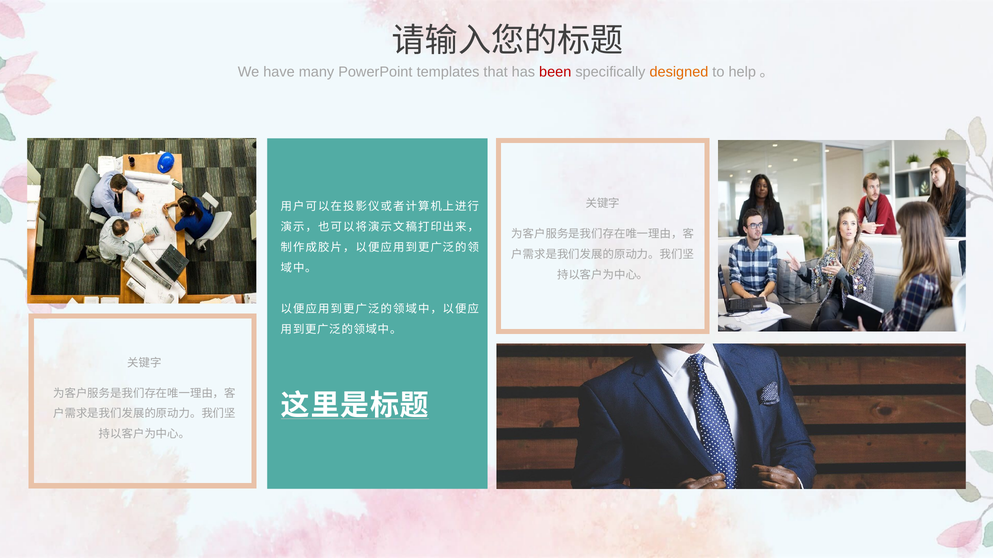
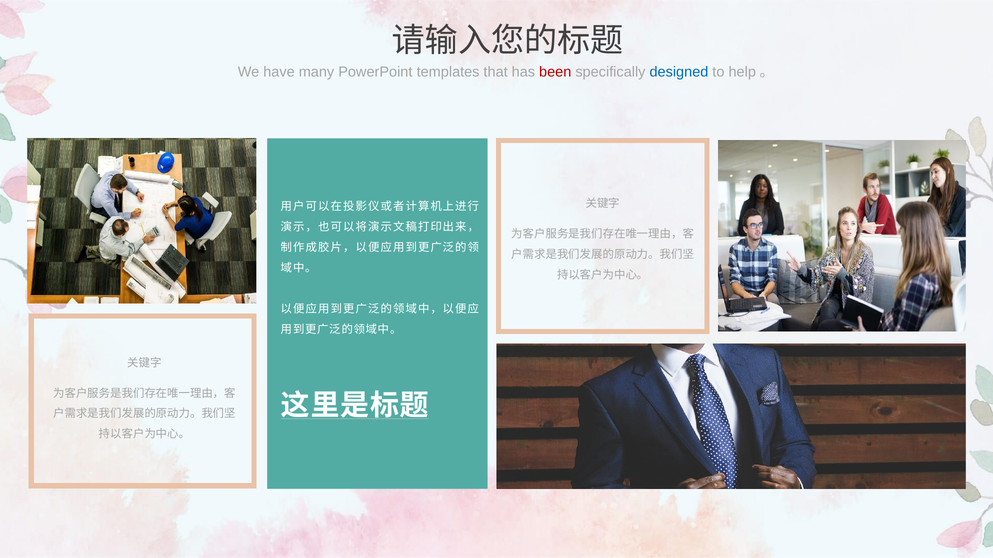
designed colour: orange -> blue
